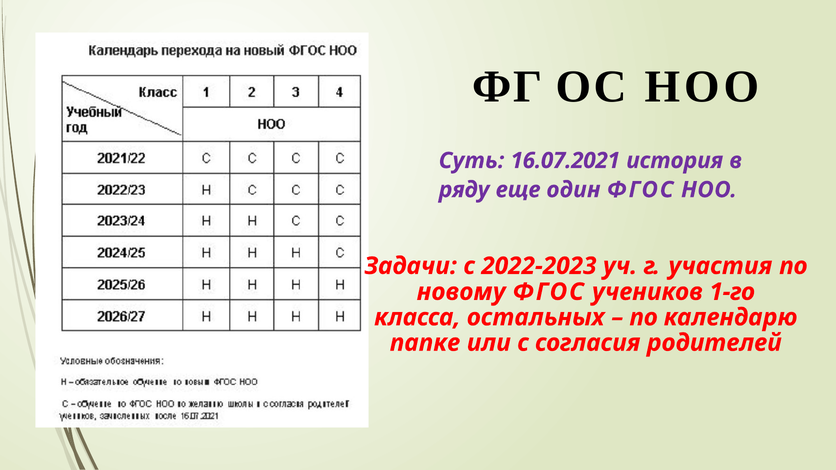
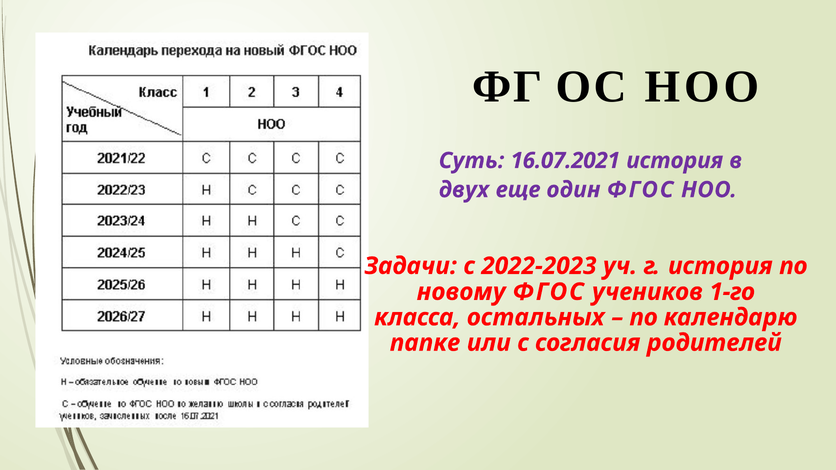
ряду: ряду -> двух
г участия: участия -> история
